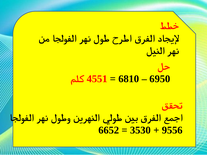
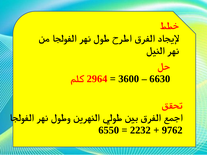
4551: 4551 -> 2964
6810: 6810 -> 3600
6950: 6950 -> 6630
6652: 6652 -> 6550
3530: 3530 -> 2232
9556: 9556 -> 9762
